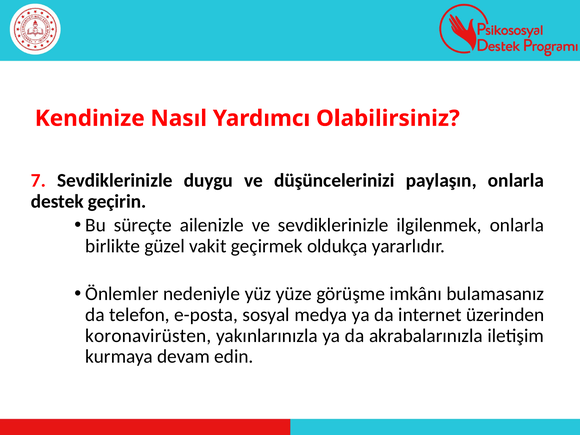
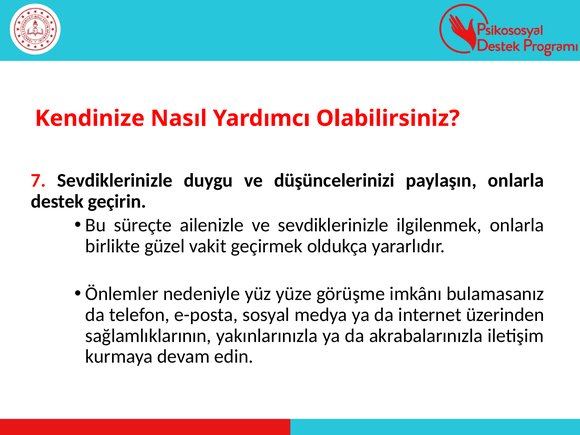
koronavirüsten: koronavirüsten -> sağlamlıklarının
